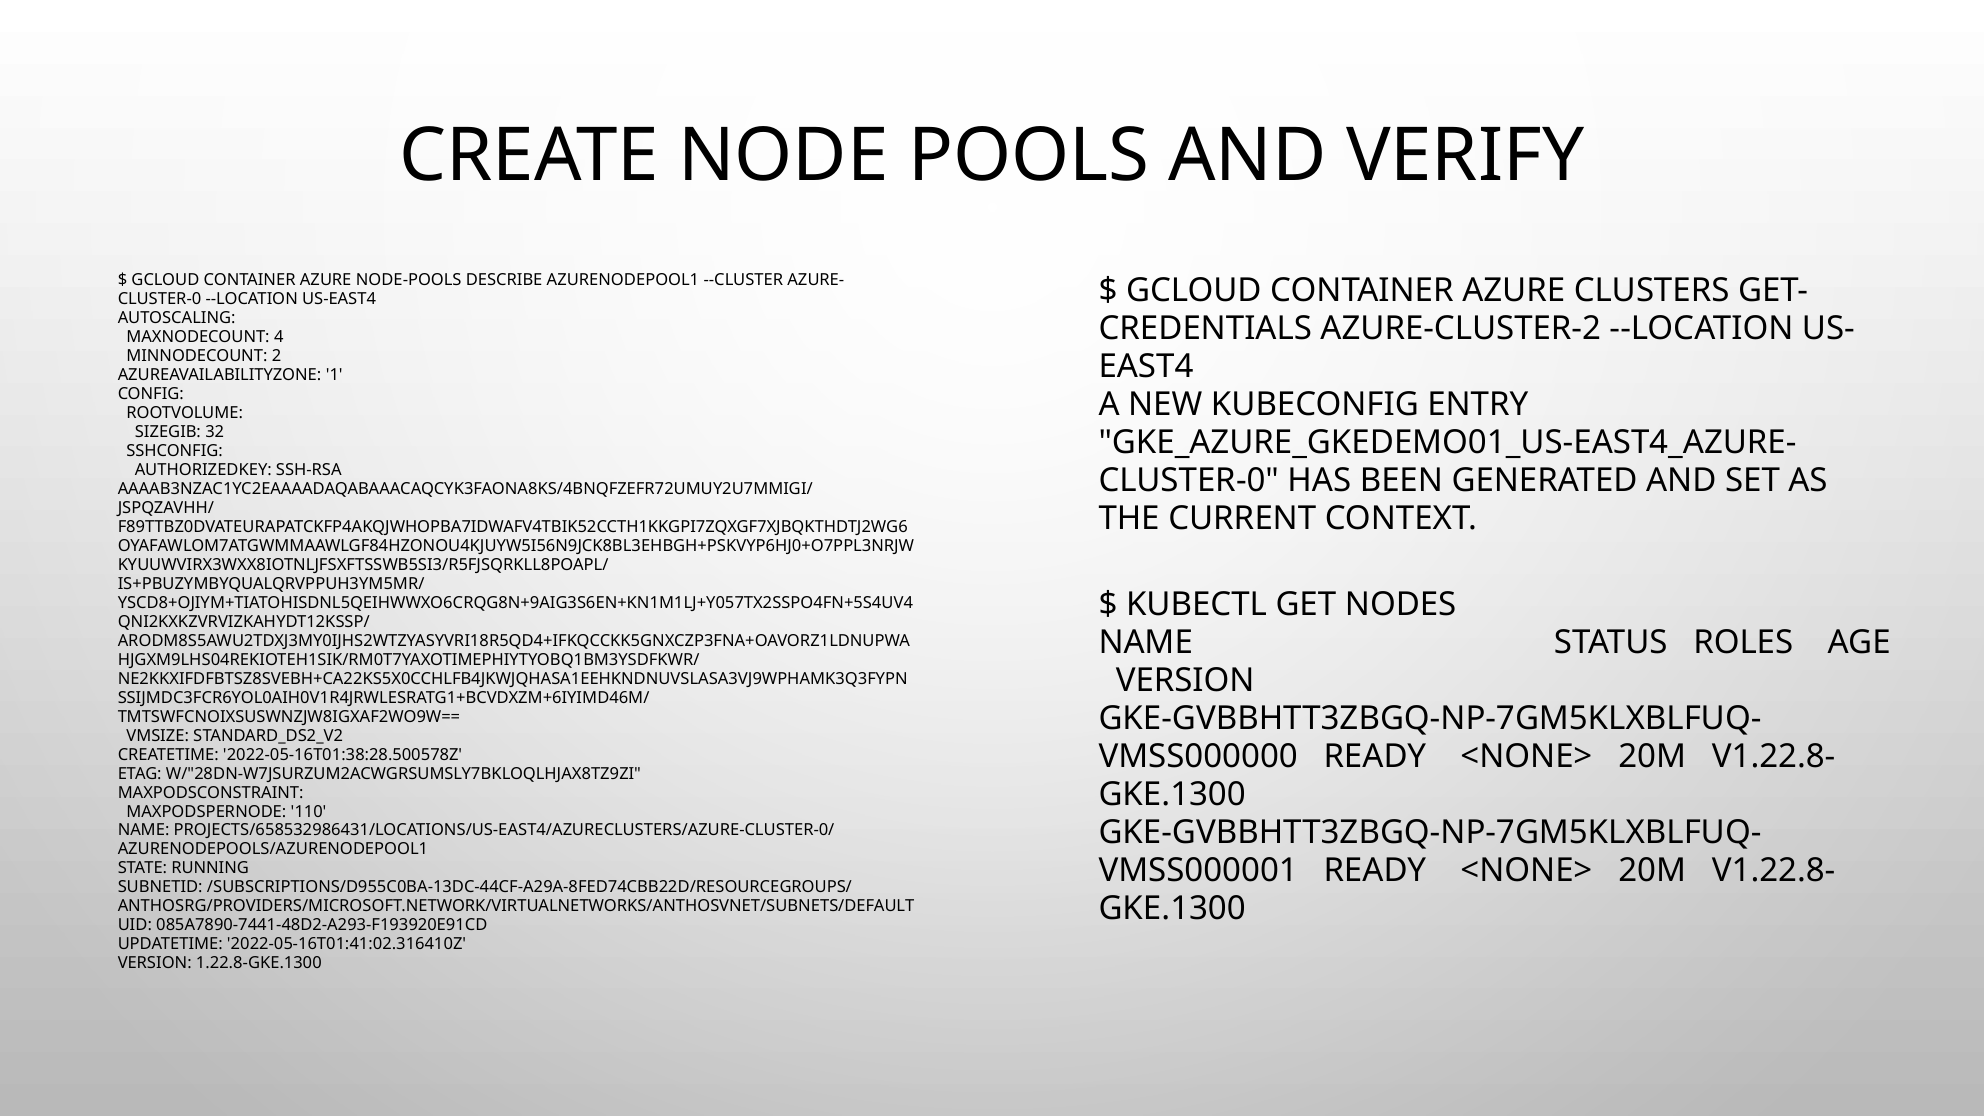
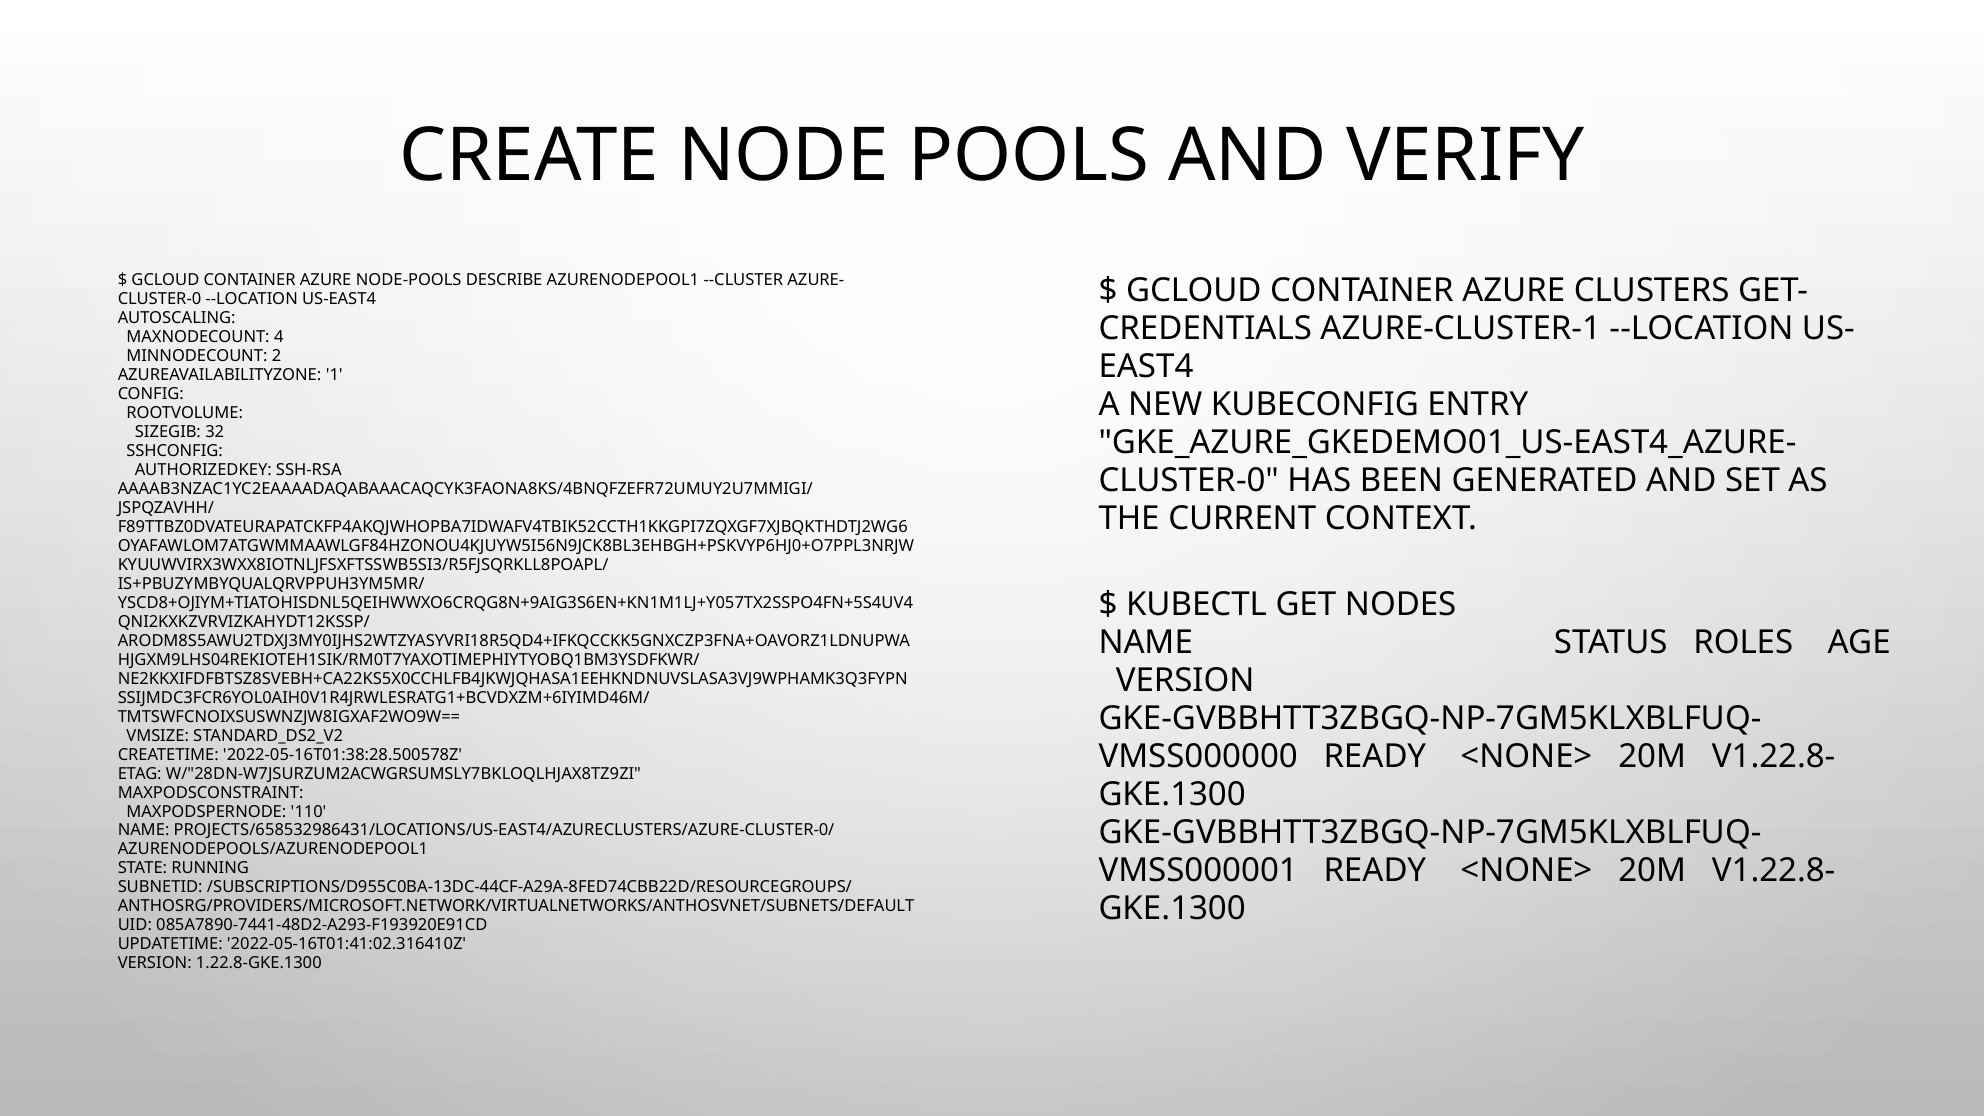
AZURE-CLUSTER-2: AZURE-CLUSTER-2 -> AZURE-CLUSTER-1
